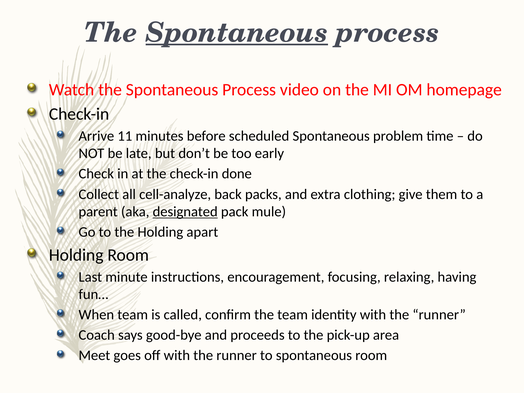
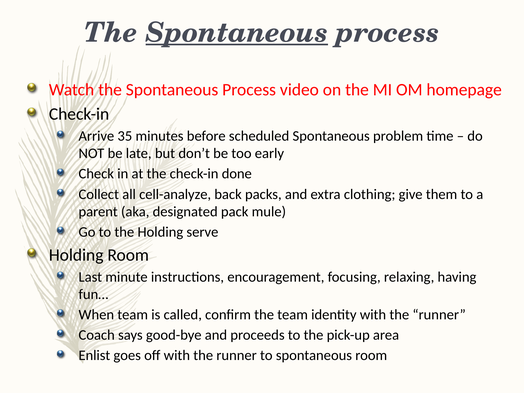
11: 11 -> 35
designated underline: present -> none
apart: apart -> serve
Meet: Meet -> Enlist
